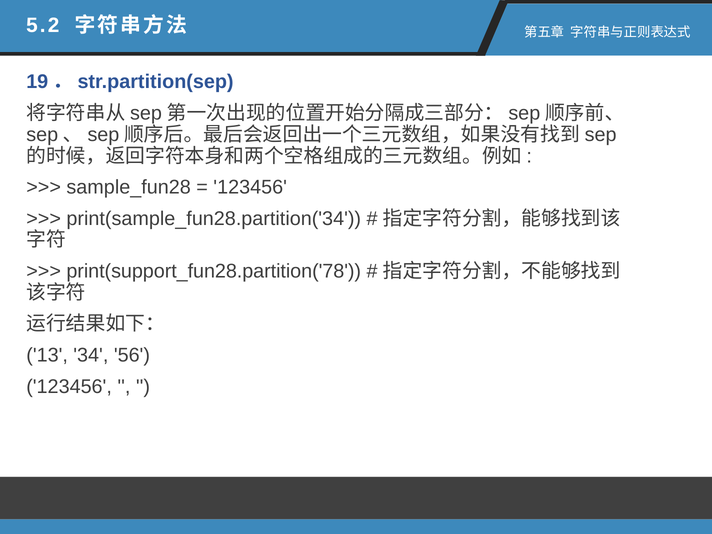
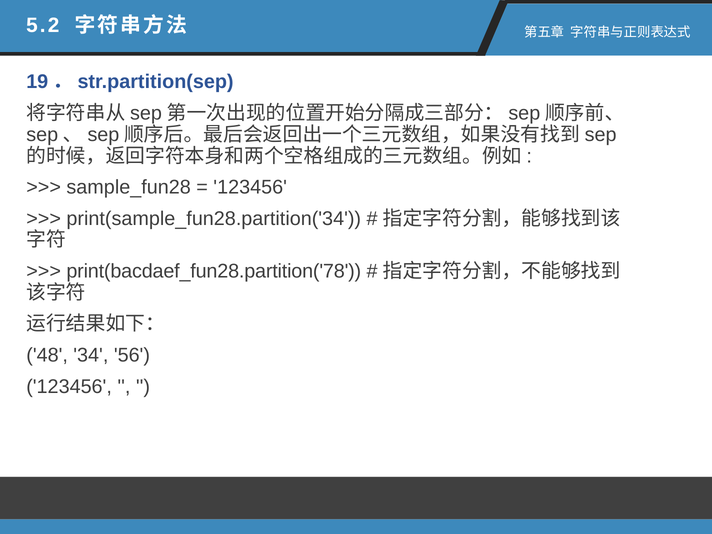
print(support_fun28.partition('78: print(support_fun28.partition('78 -> print(bacdaef_fun28.partition('78
13: 13 -> 48
